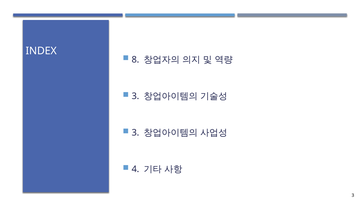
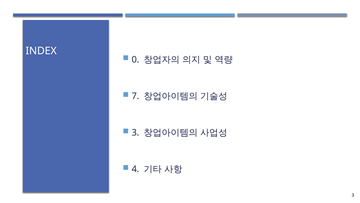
8: 8 -> 0
3 at (135, 96): 3 -> 7
